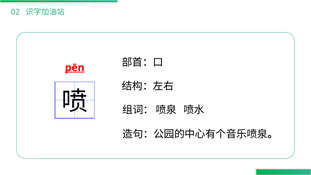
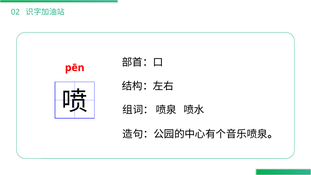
pēn underline: present -> none
